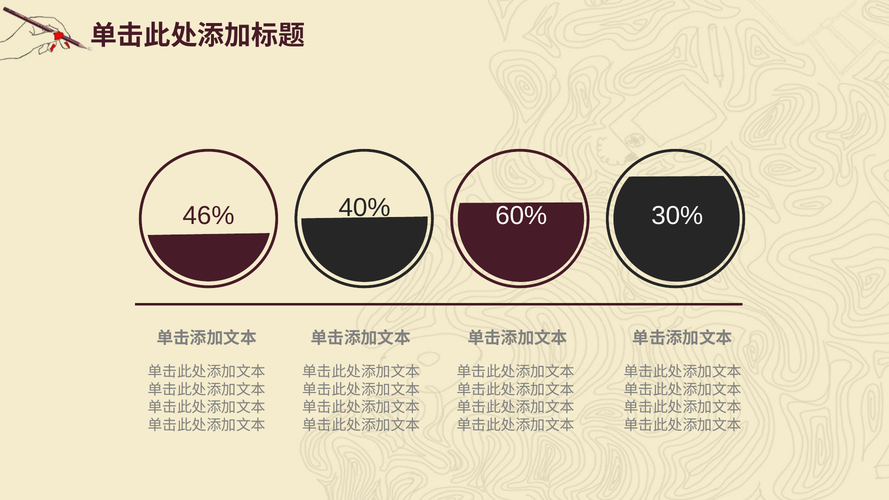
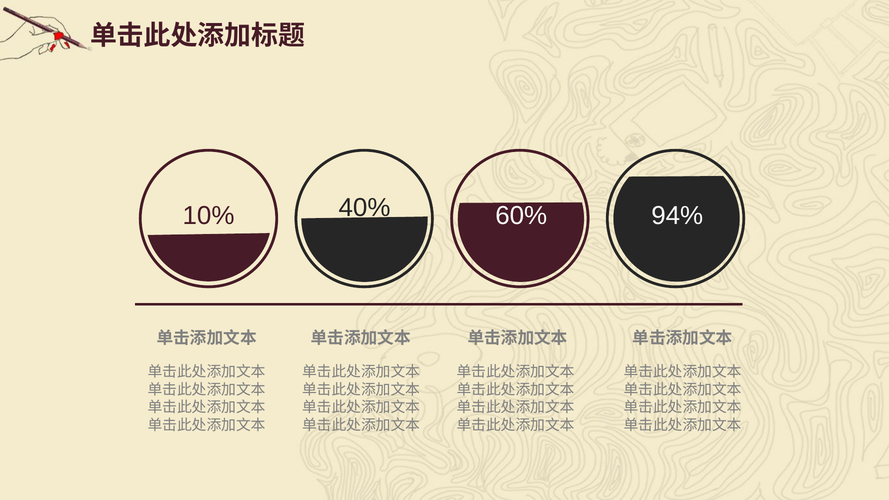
46%: 46% -> 10%
30%: 30% -> 94%
